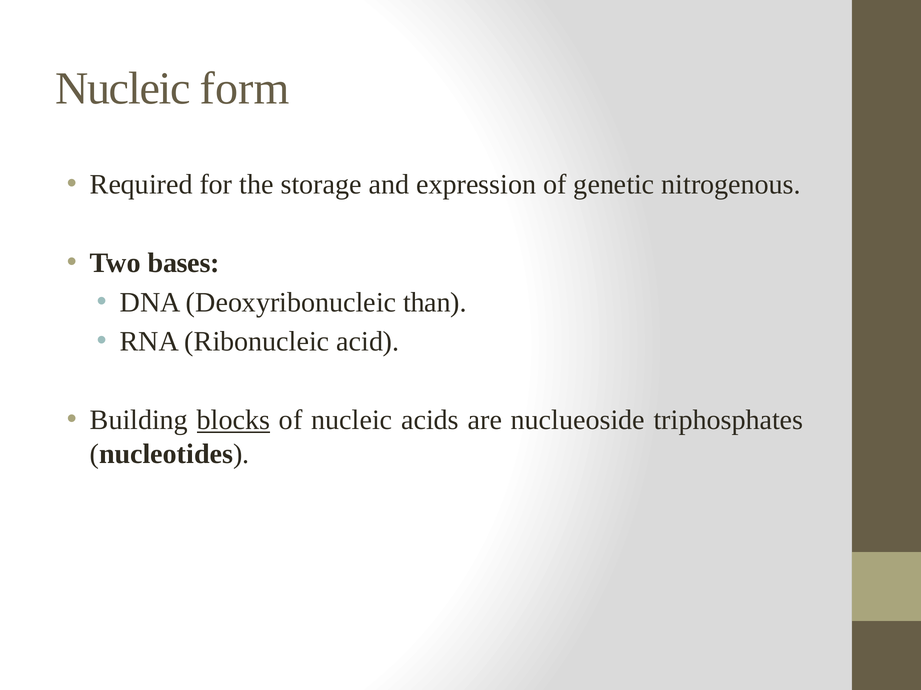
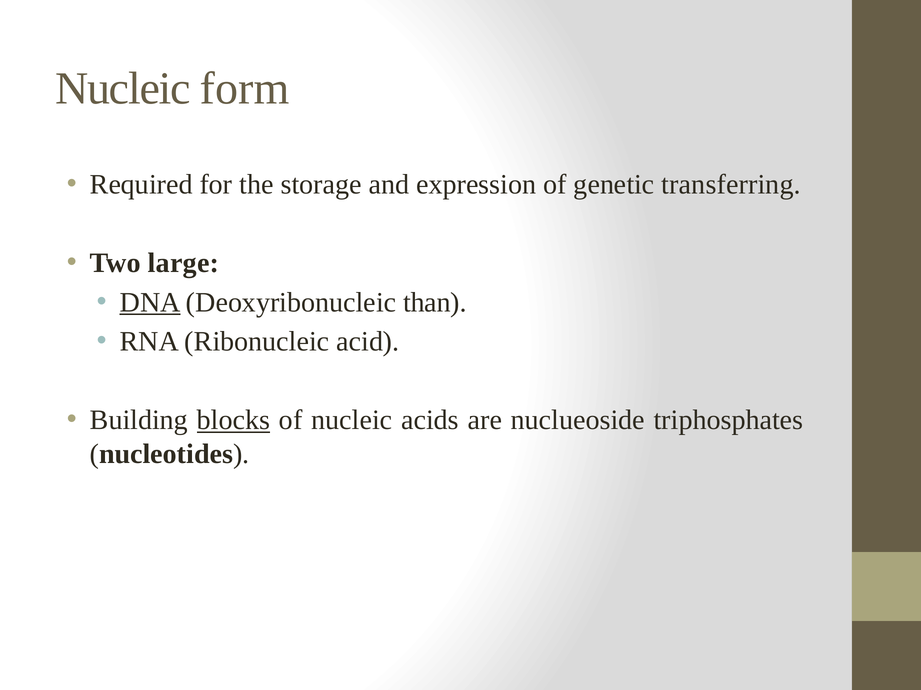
nitrogenous: nitrogenous -> transferring
bases: bases -> large
DNA underline: none -> present
